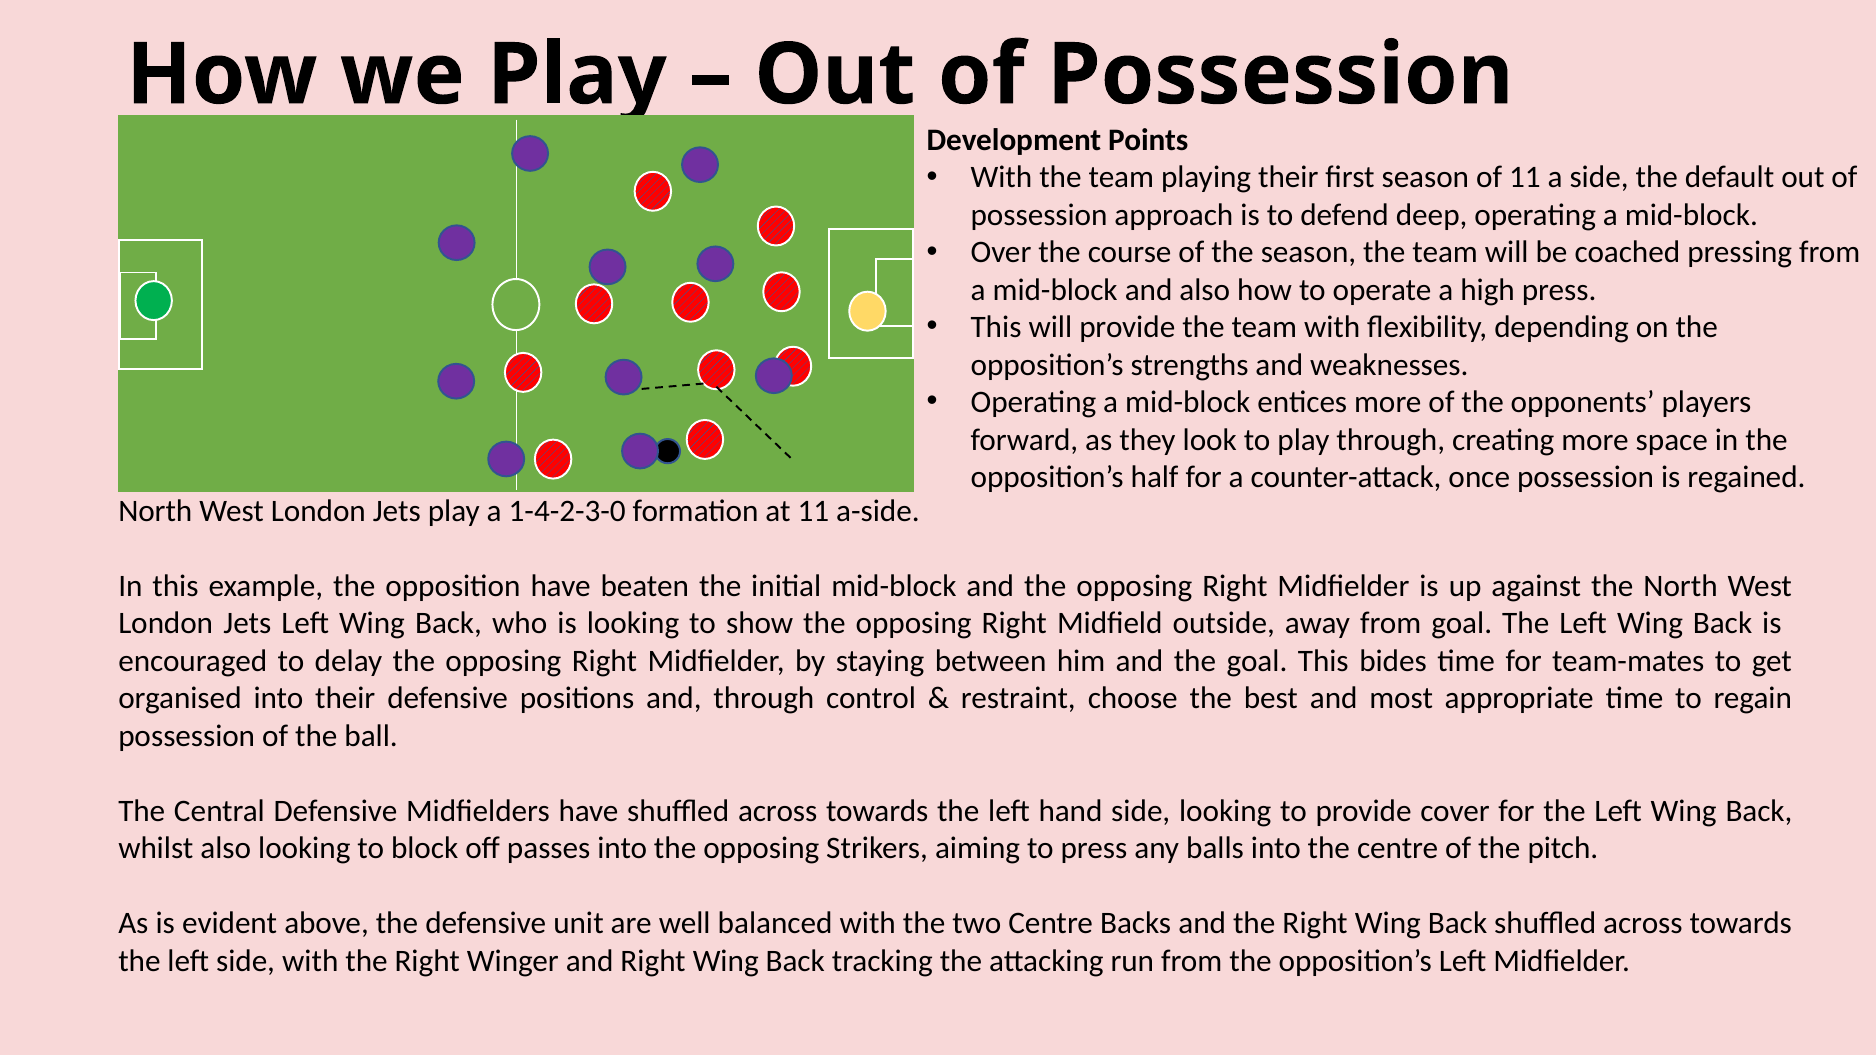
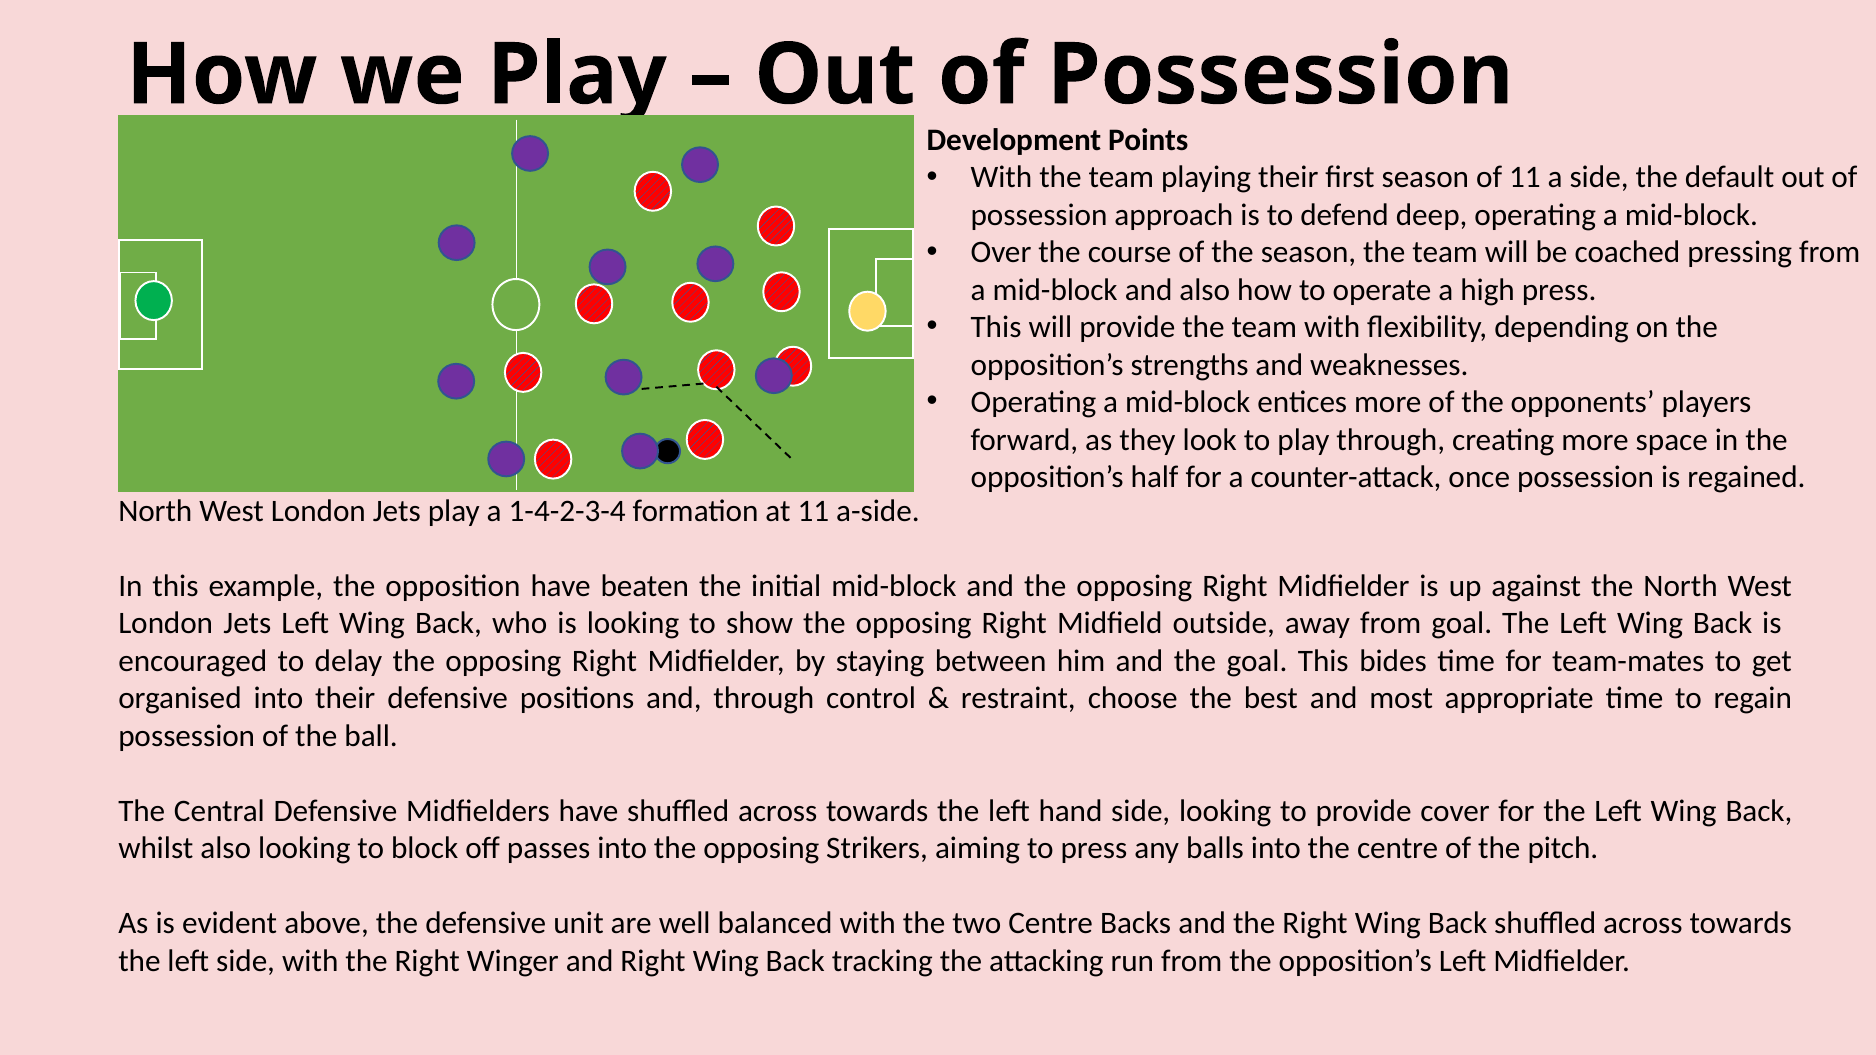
1-4-2-3-0: 1-4-2-3-0 -> 1-4-2-3-4
